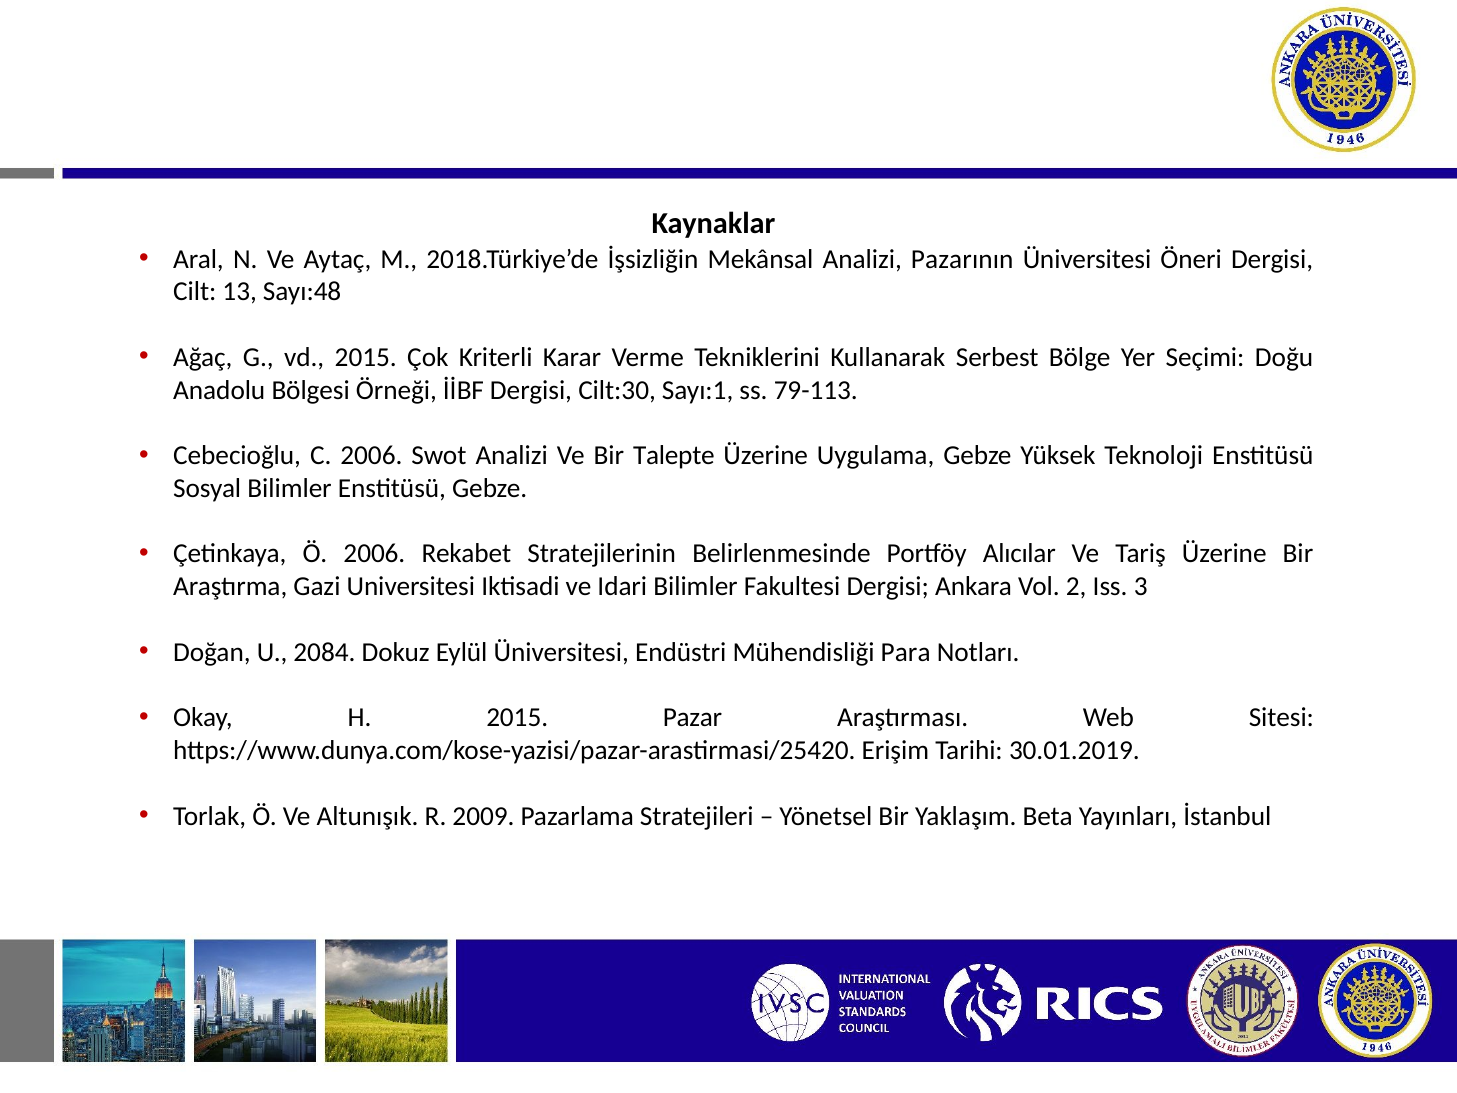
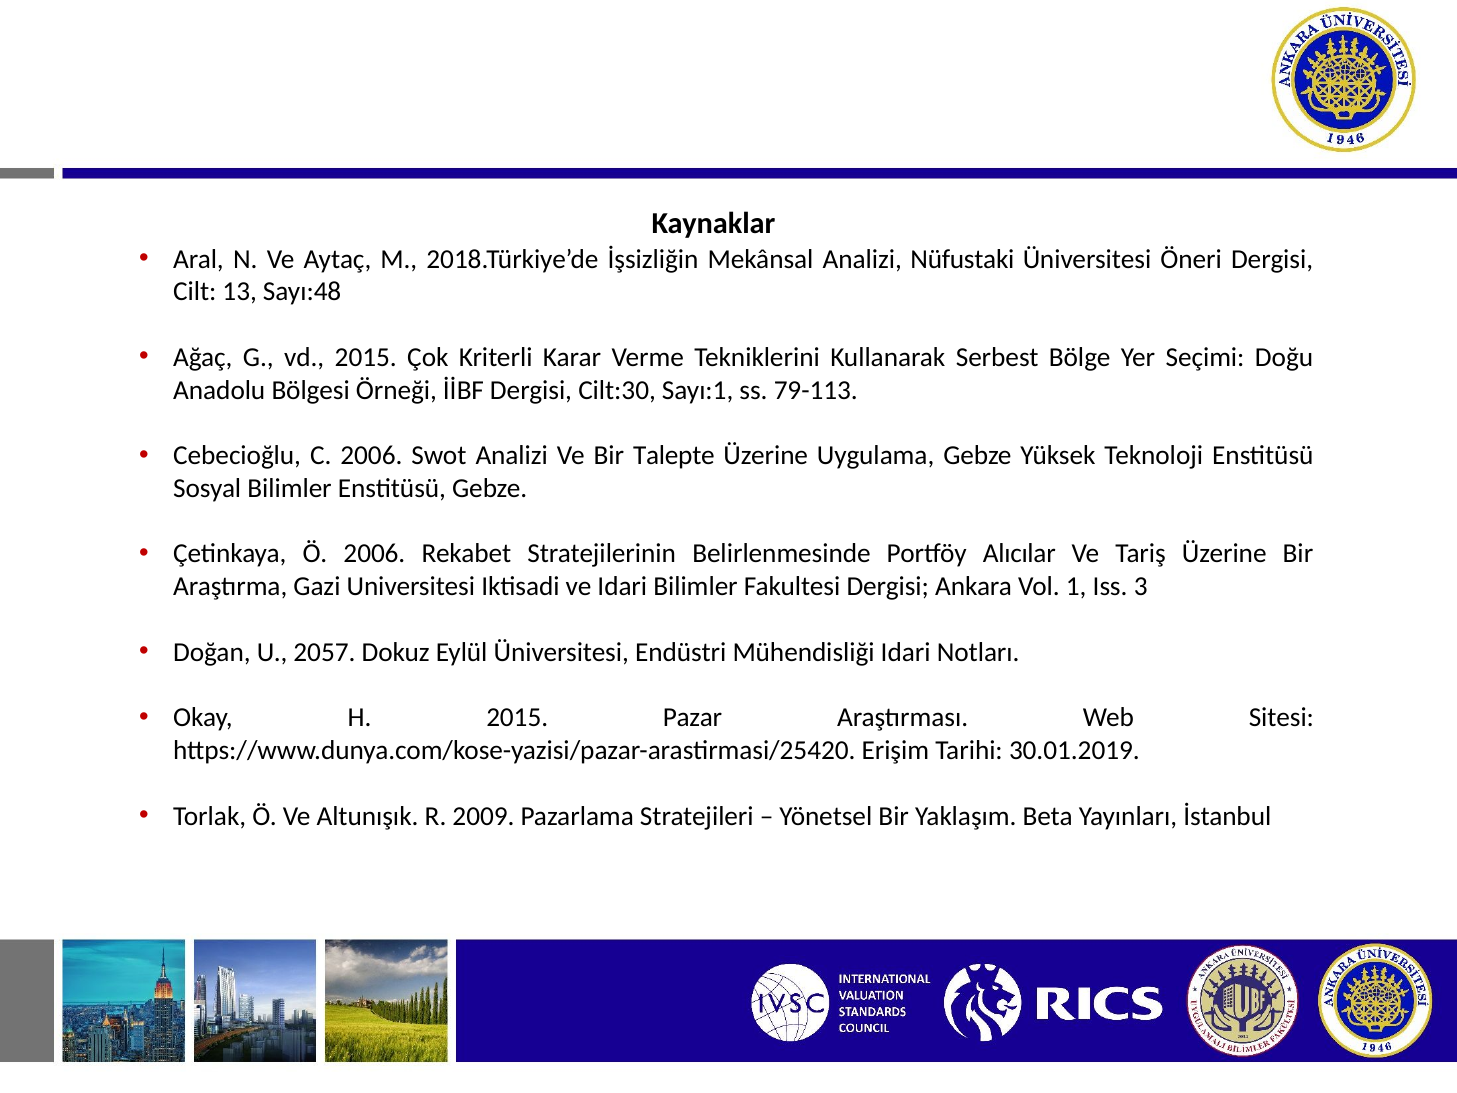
Pazarının: Pazarının -> Nüfustaki
2: 2 -> 1
2084: 2084 -> 2057
Mühendisliği Para: Para -> Idari
